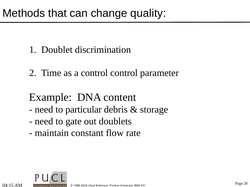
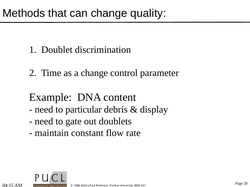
a control: control -> change
storage: storage -> display
